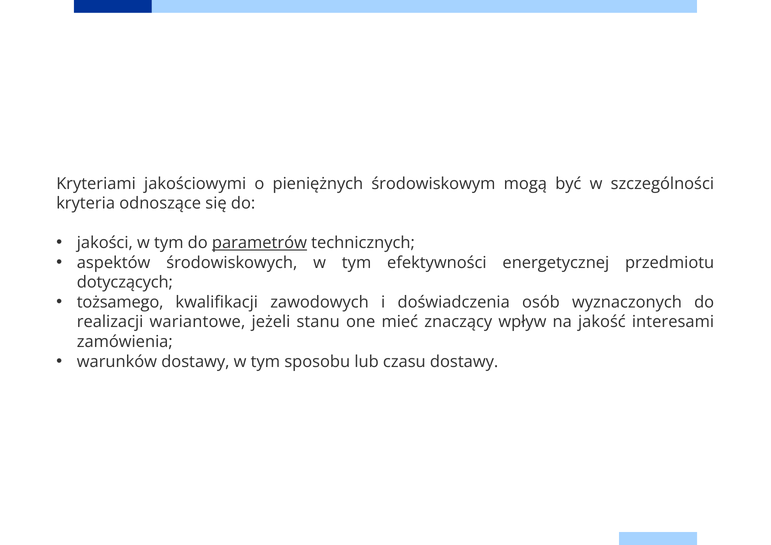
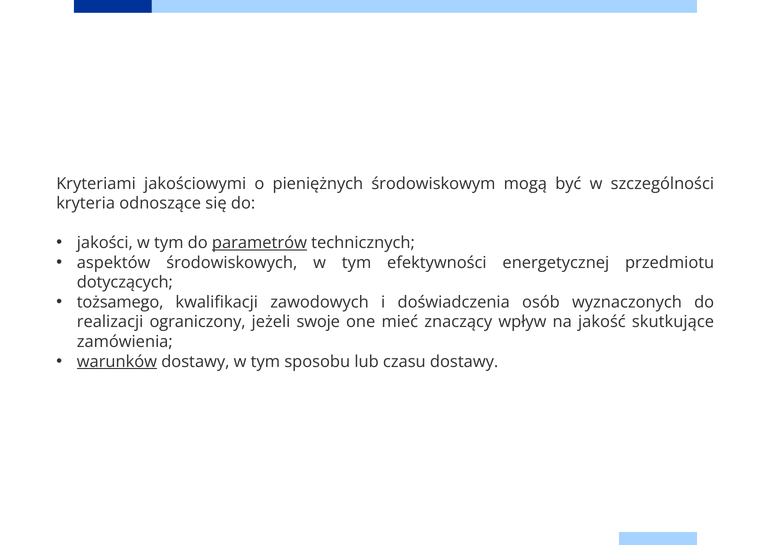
wariantowe: wariantowe -> ograniczony
stanu: stanu -> swoje
interesami: interesami -> skutkujące
warunków underline: none -> present
